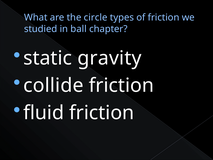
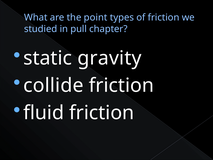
circle: circle -> point
ball: ball -> pull
